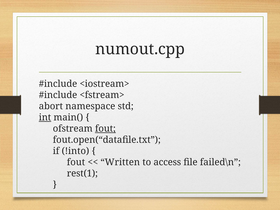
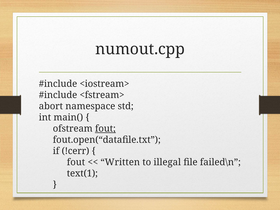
int underline: present -> none
!into: !into -> !cerr
access: access -> illegal
rest(1: rest(1 -> text(1
